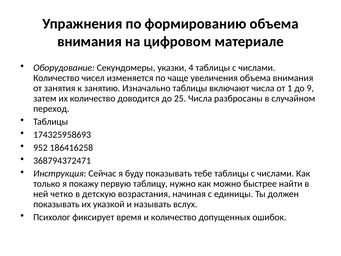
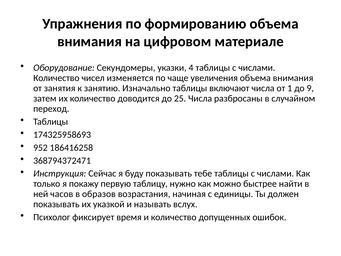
четко: четко -> часов
детскую: детскую -> образов
